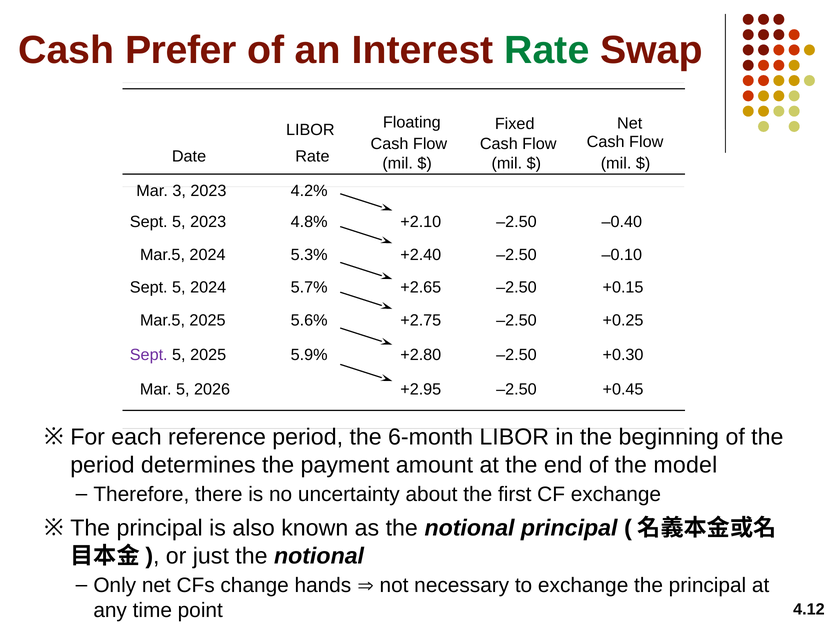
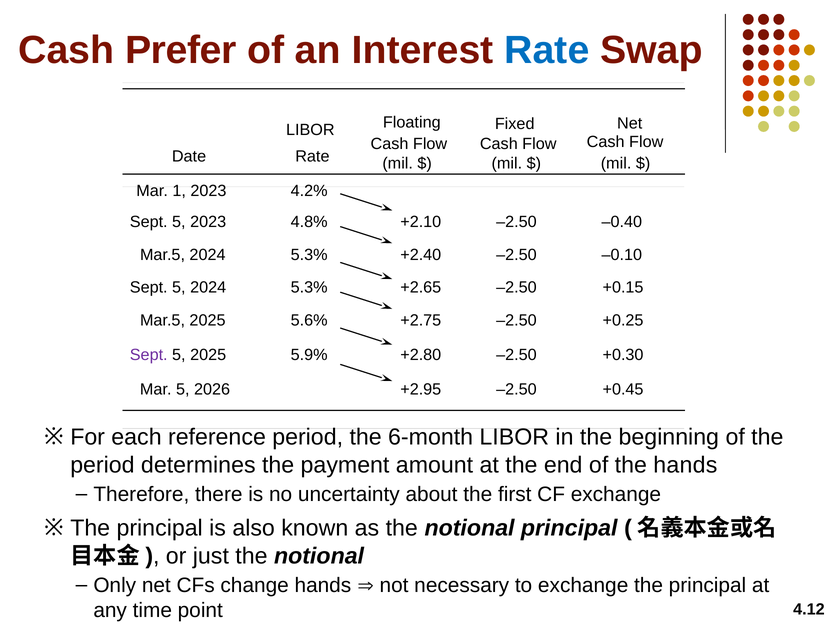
Rate at (547, 50) colour: green -> blue
3: 3 -> 1
5 2024 5.7%: 5.7% -> 5.3%
the model: model -> hands
